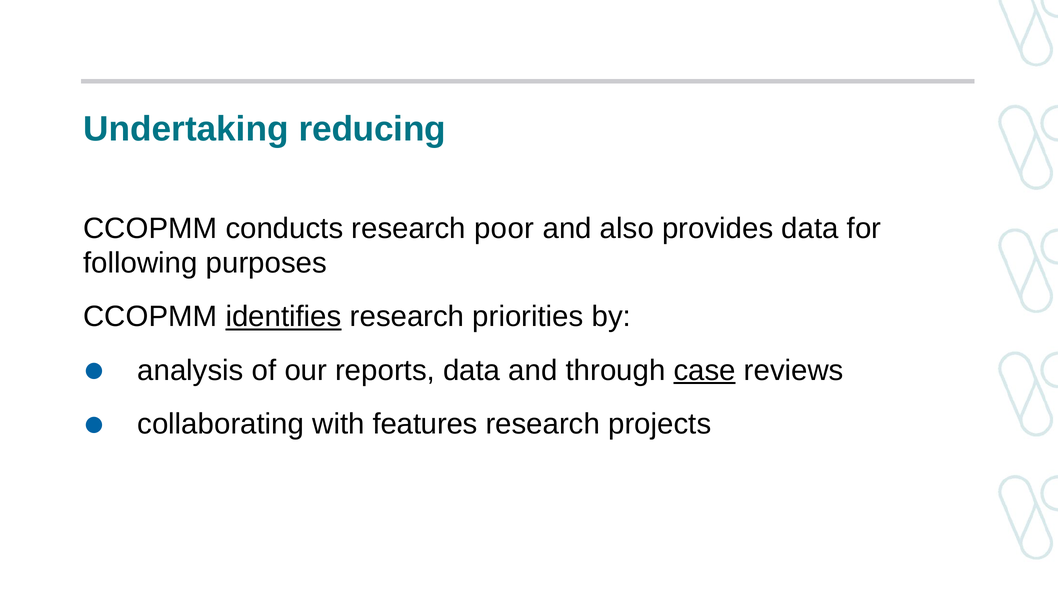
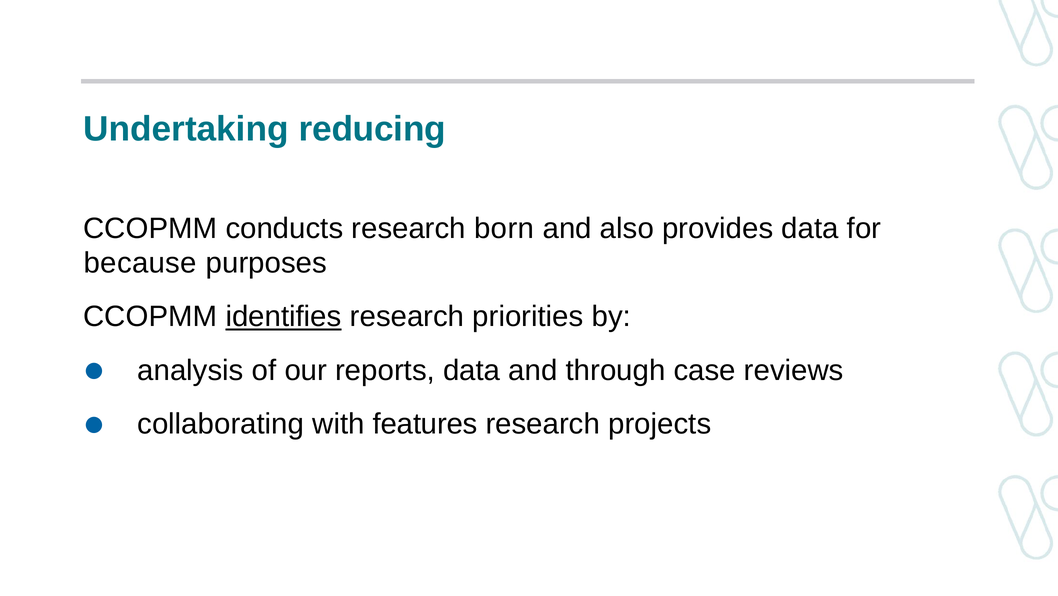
poor: poor -> born
following: following -> because
case underline: present -> none
